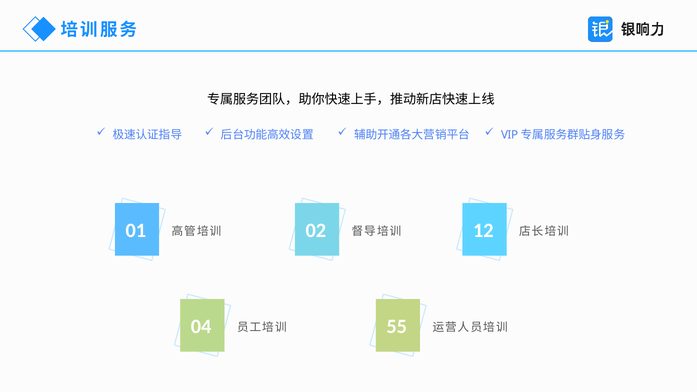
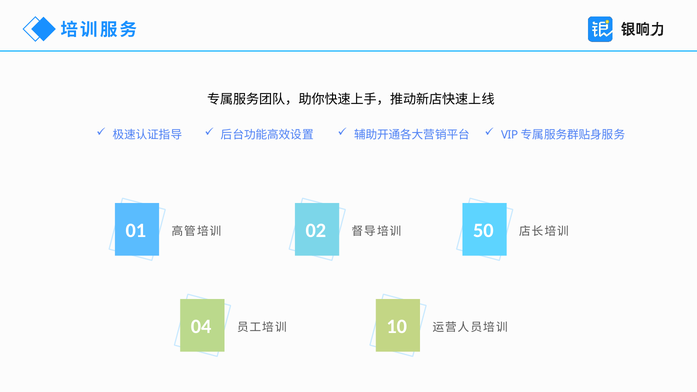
12: 12 -> 50
55: 55 -> 10
